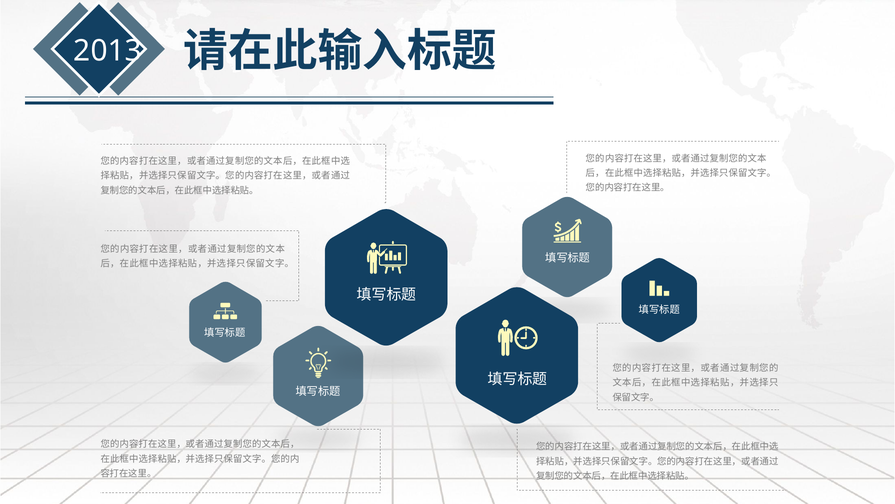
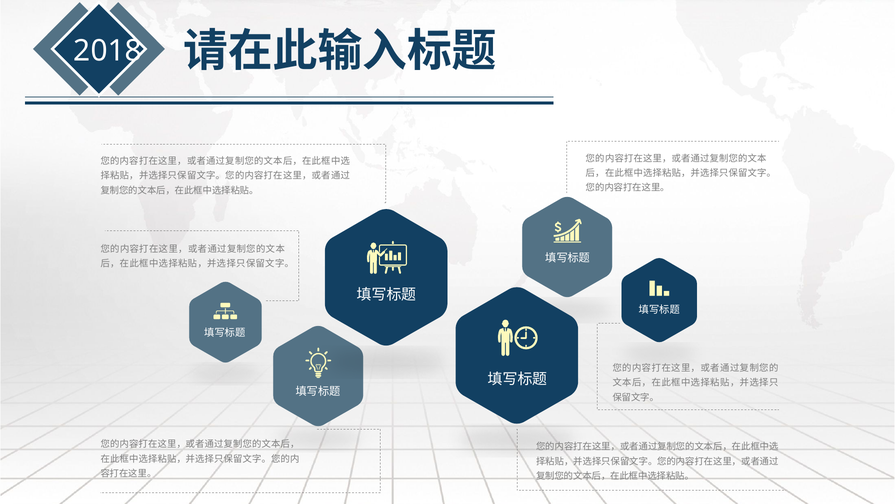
2013: 2013 -> 2018
